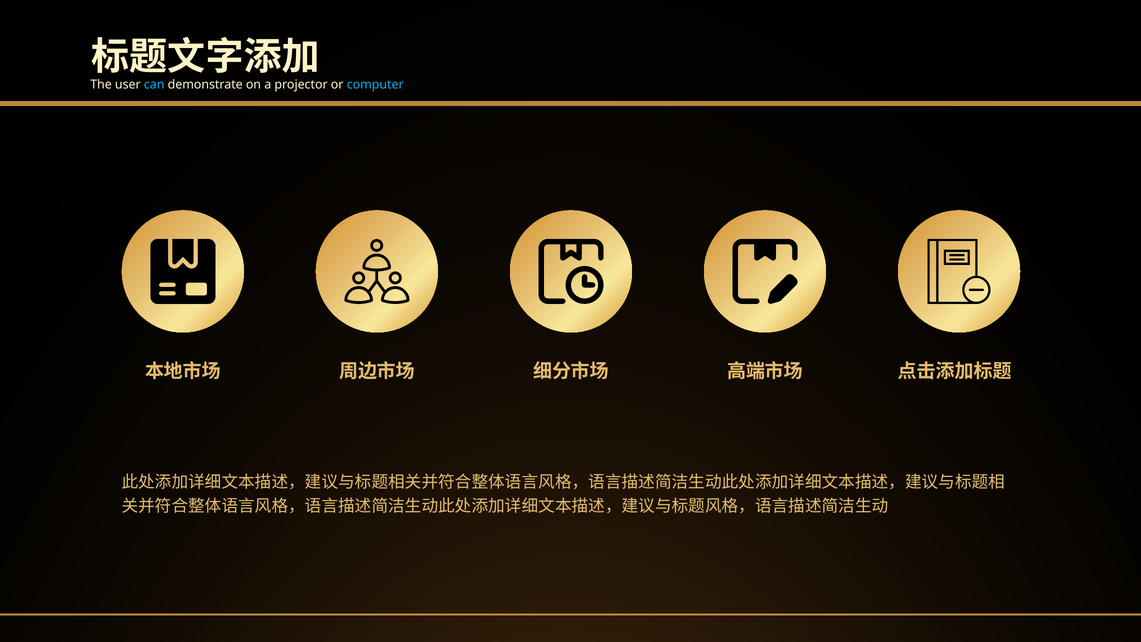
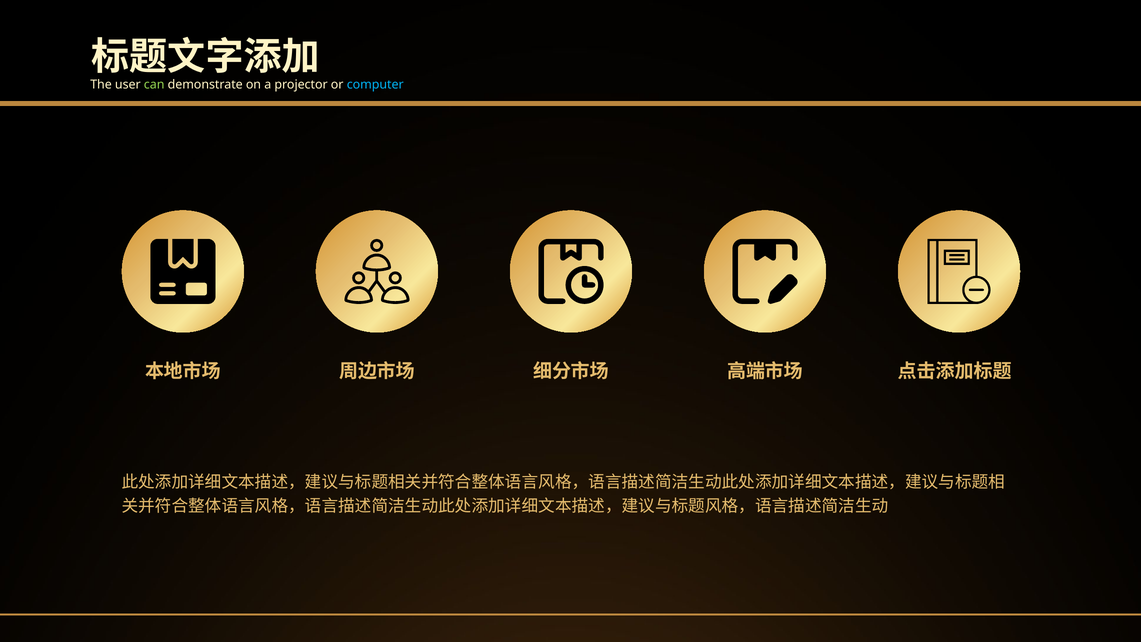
can colour: light blue -> light green
